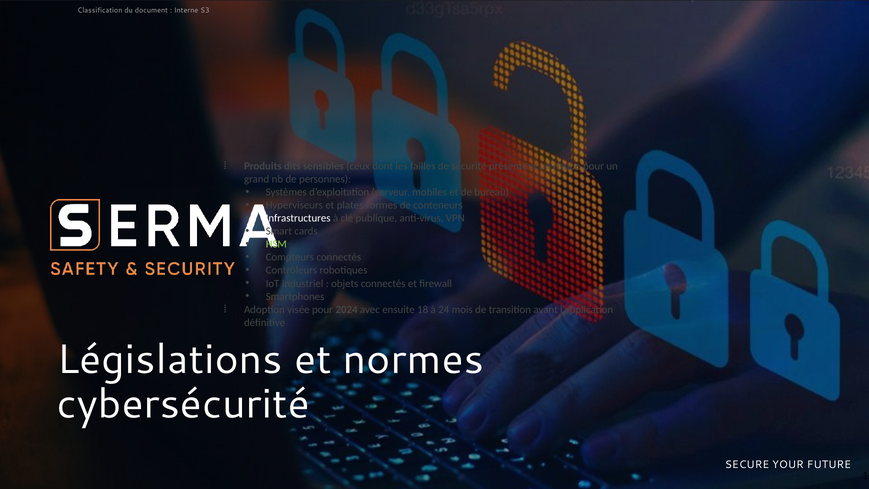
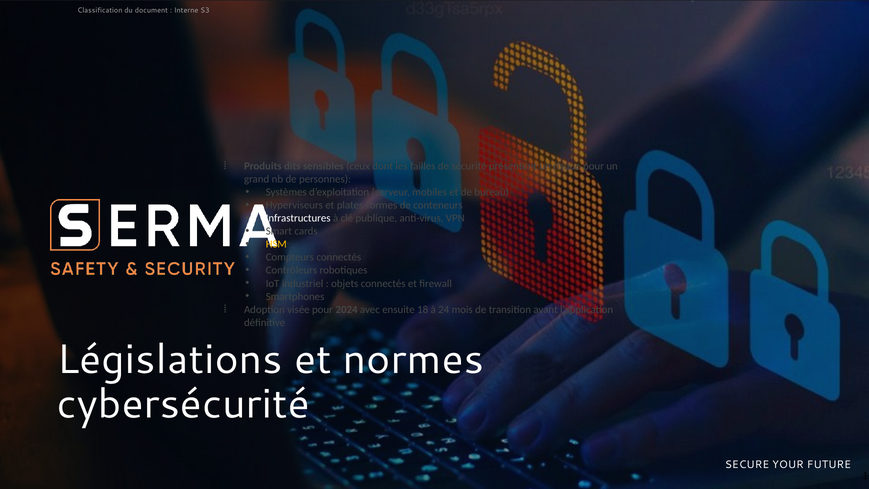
HSM colour: light green -> yellow
